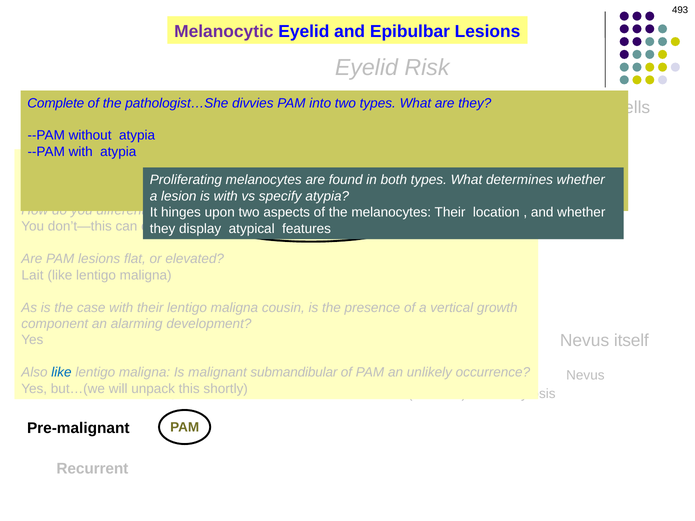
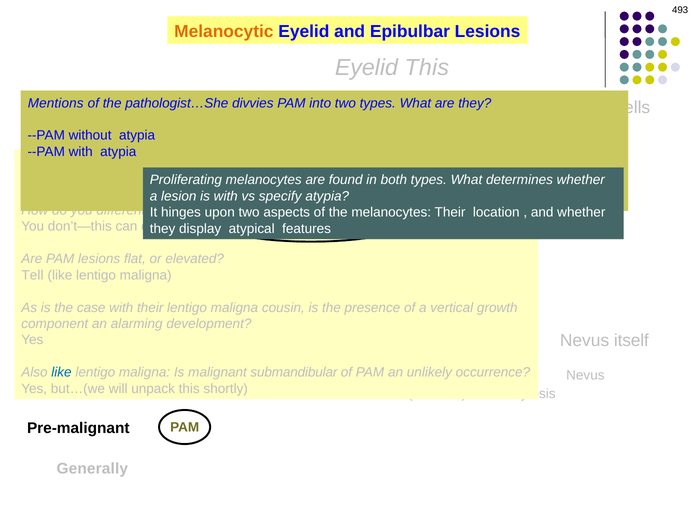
Melanocytic colour: purple -> orange
Eyelid Risk: Risk -> This
Complete: Complete -> Mentions
Lait: Lait -> Tell
Recurrent: Recurrent -> Generally
